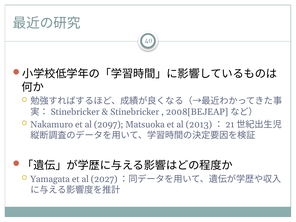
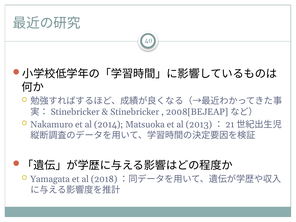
2097: 2097 -> 2014
2027: 2027 -> 2018
